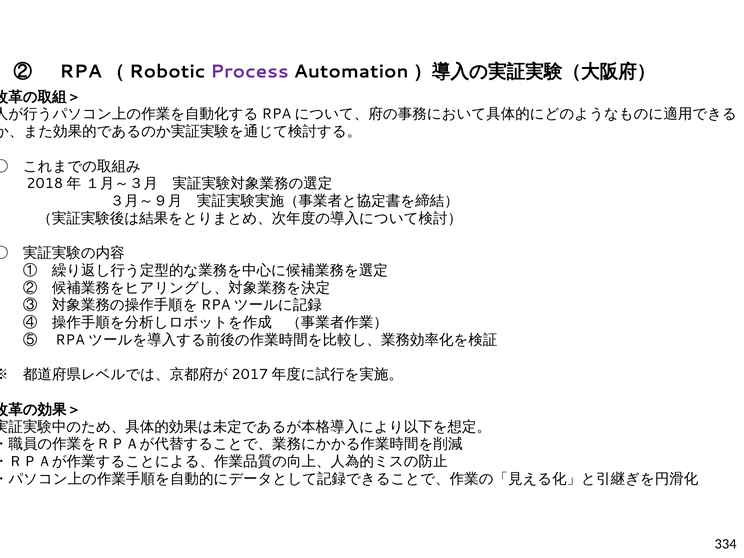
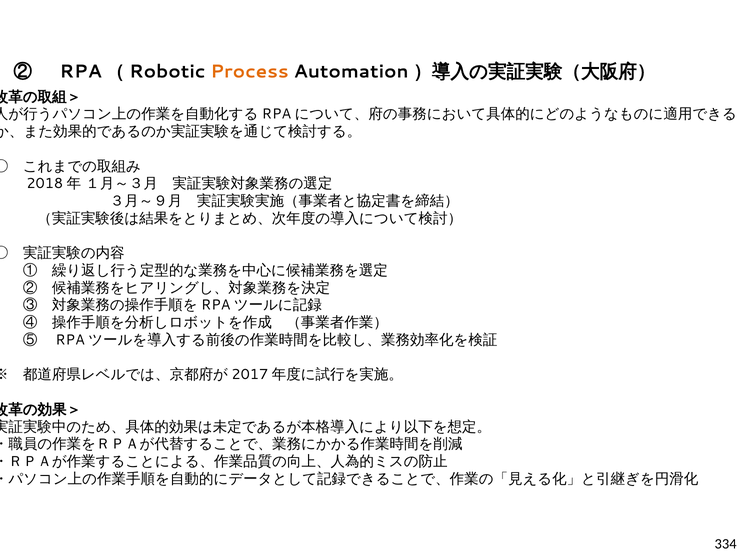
Process colour: purple -> orange
